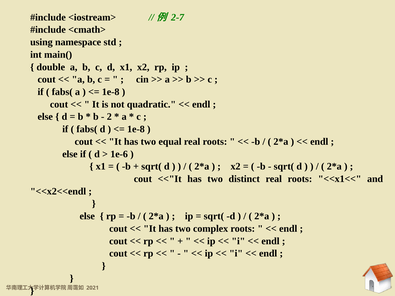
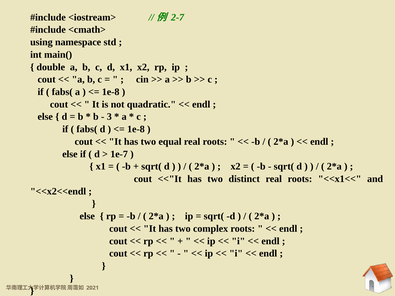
2: 2 -> 3
1e-6: 1e-6 -> 1e-7
